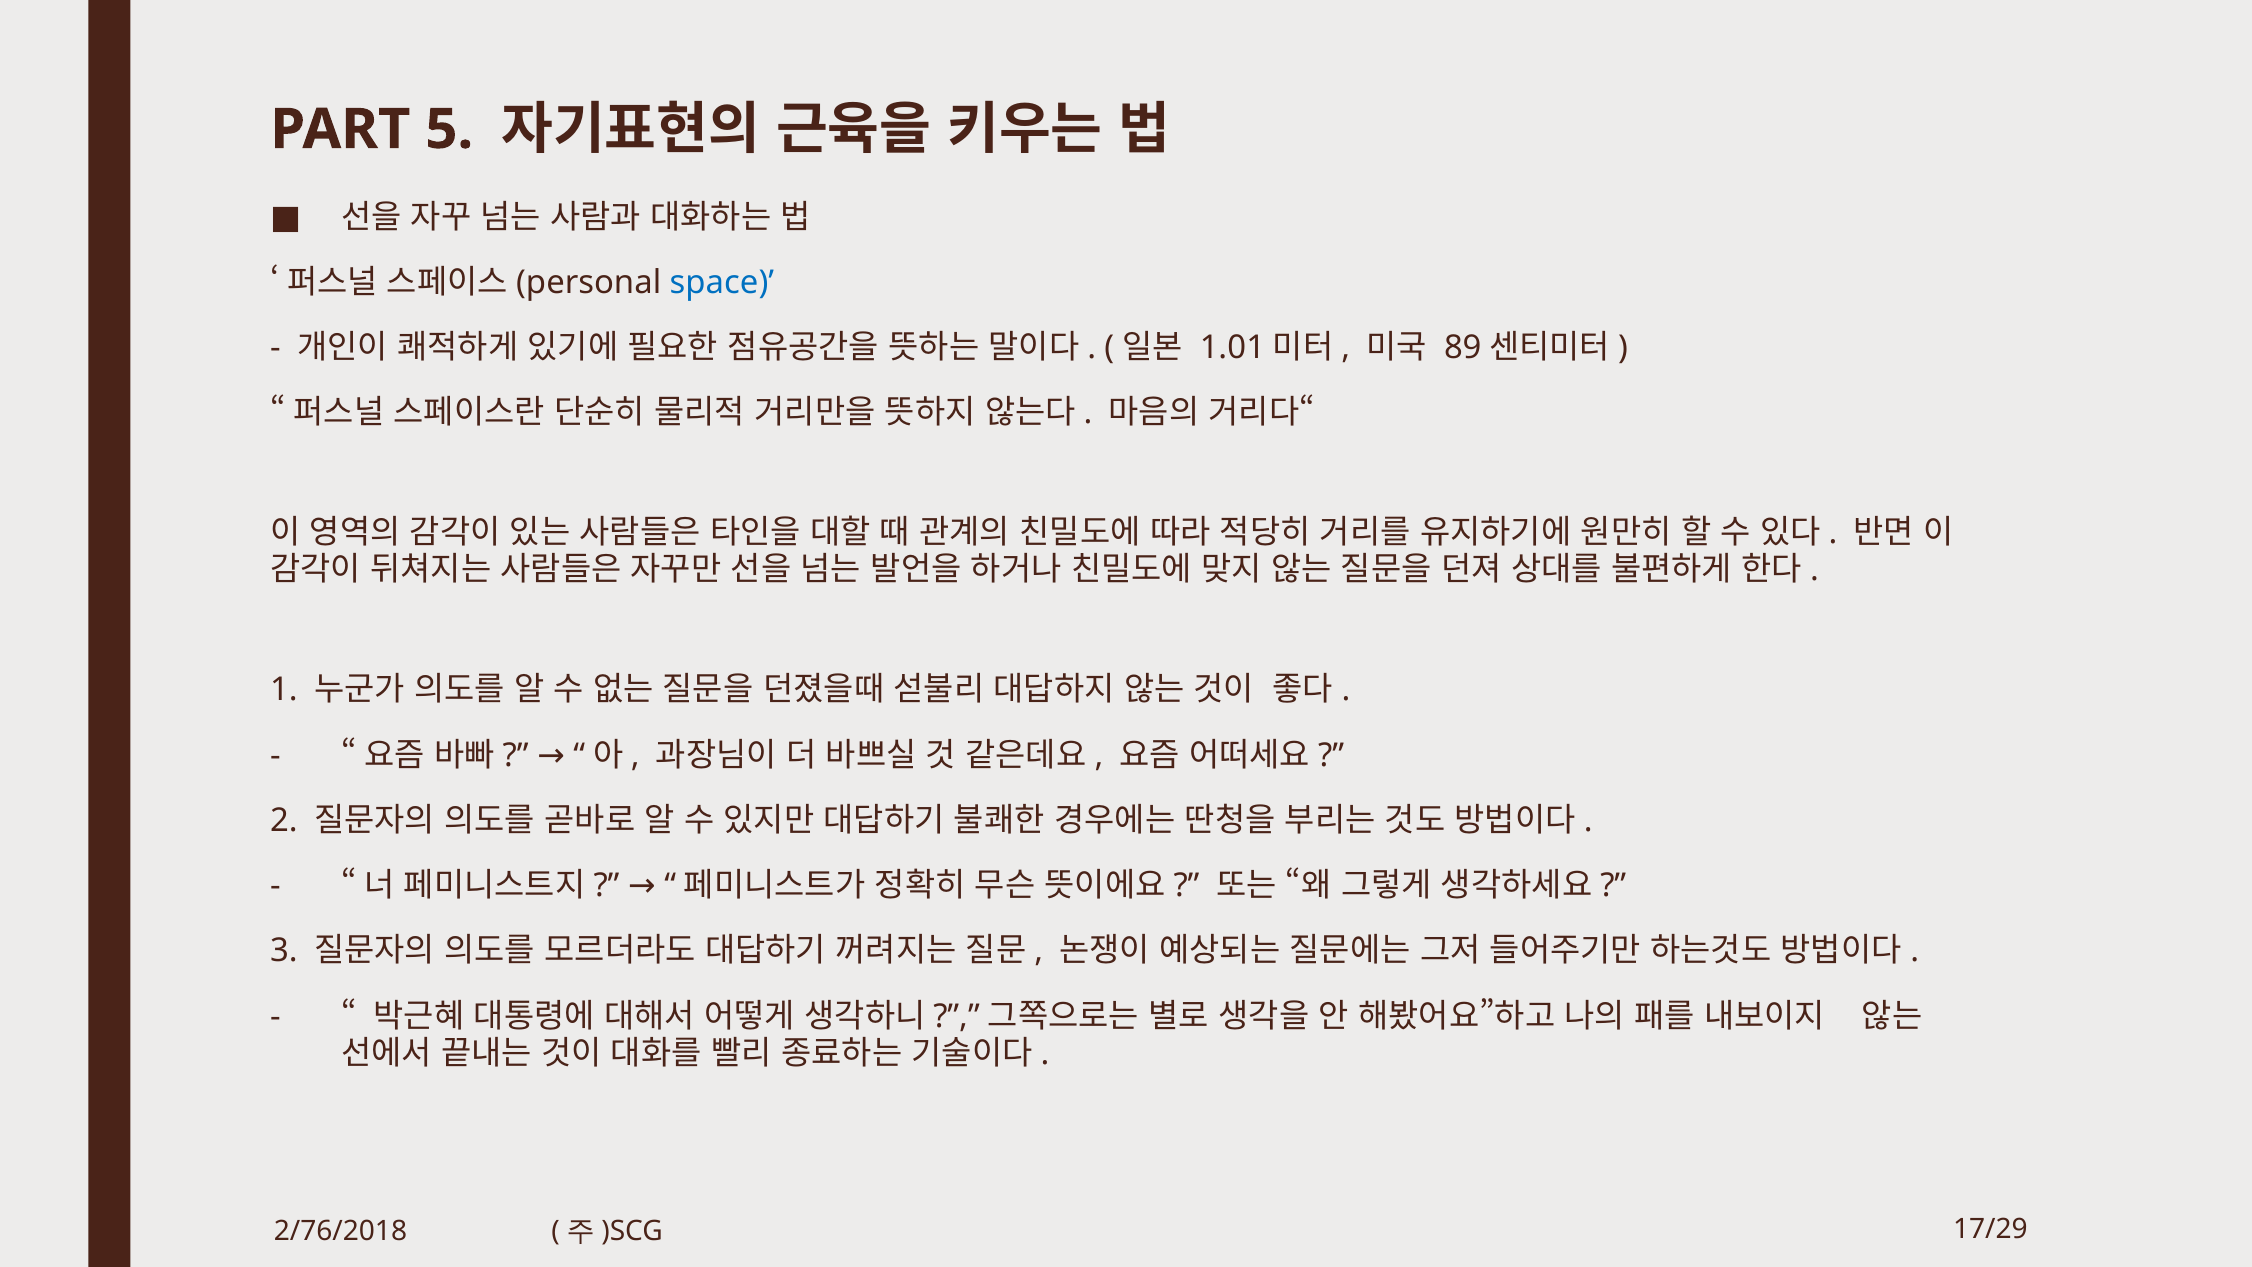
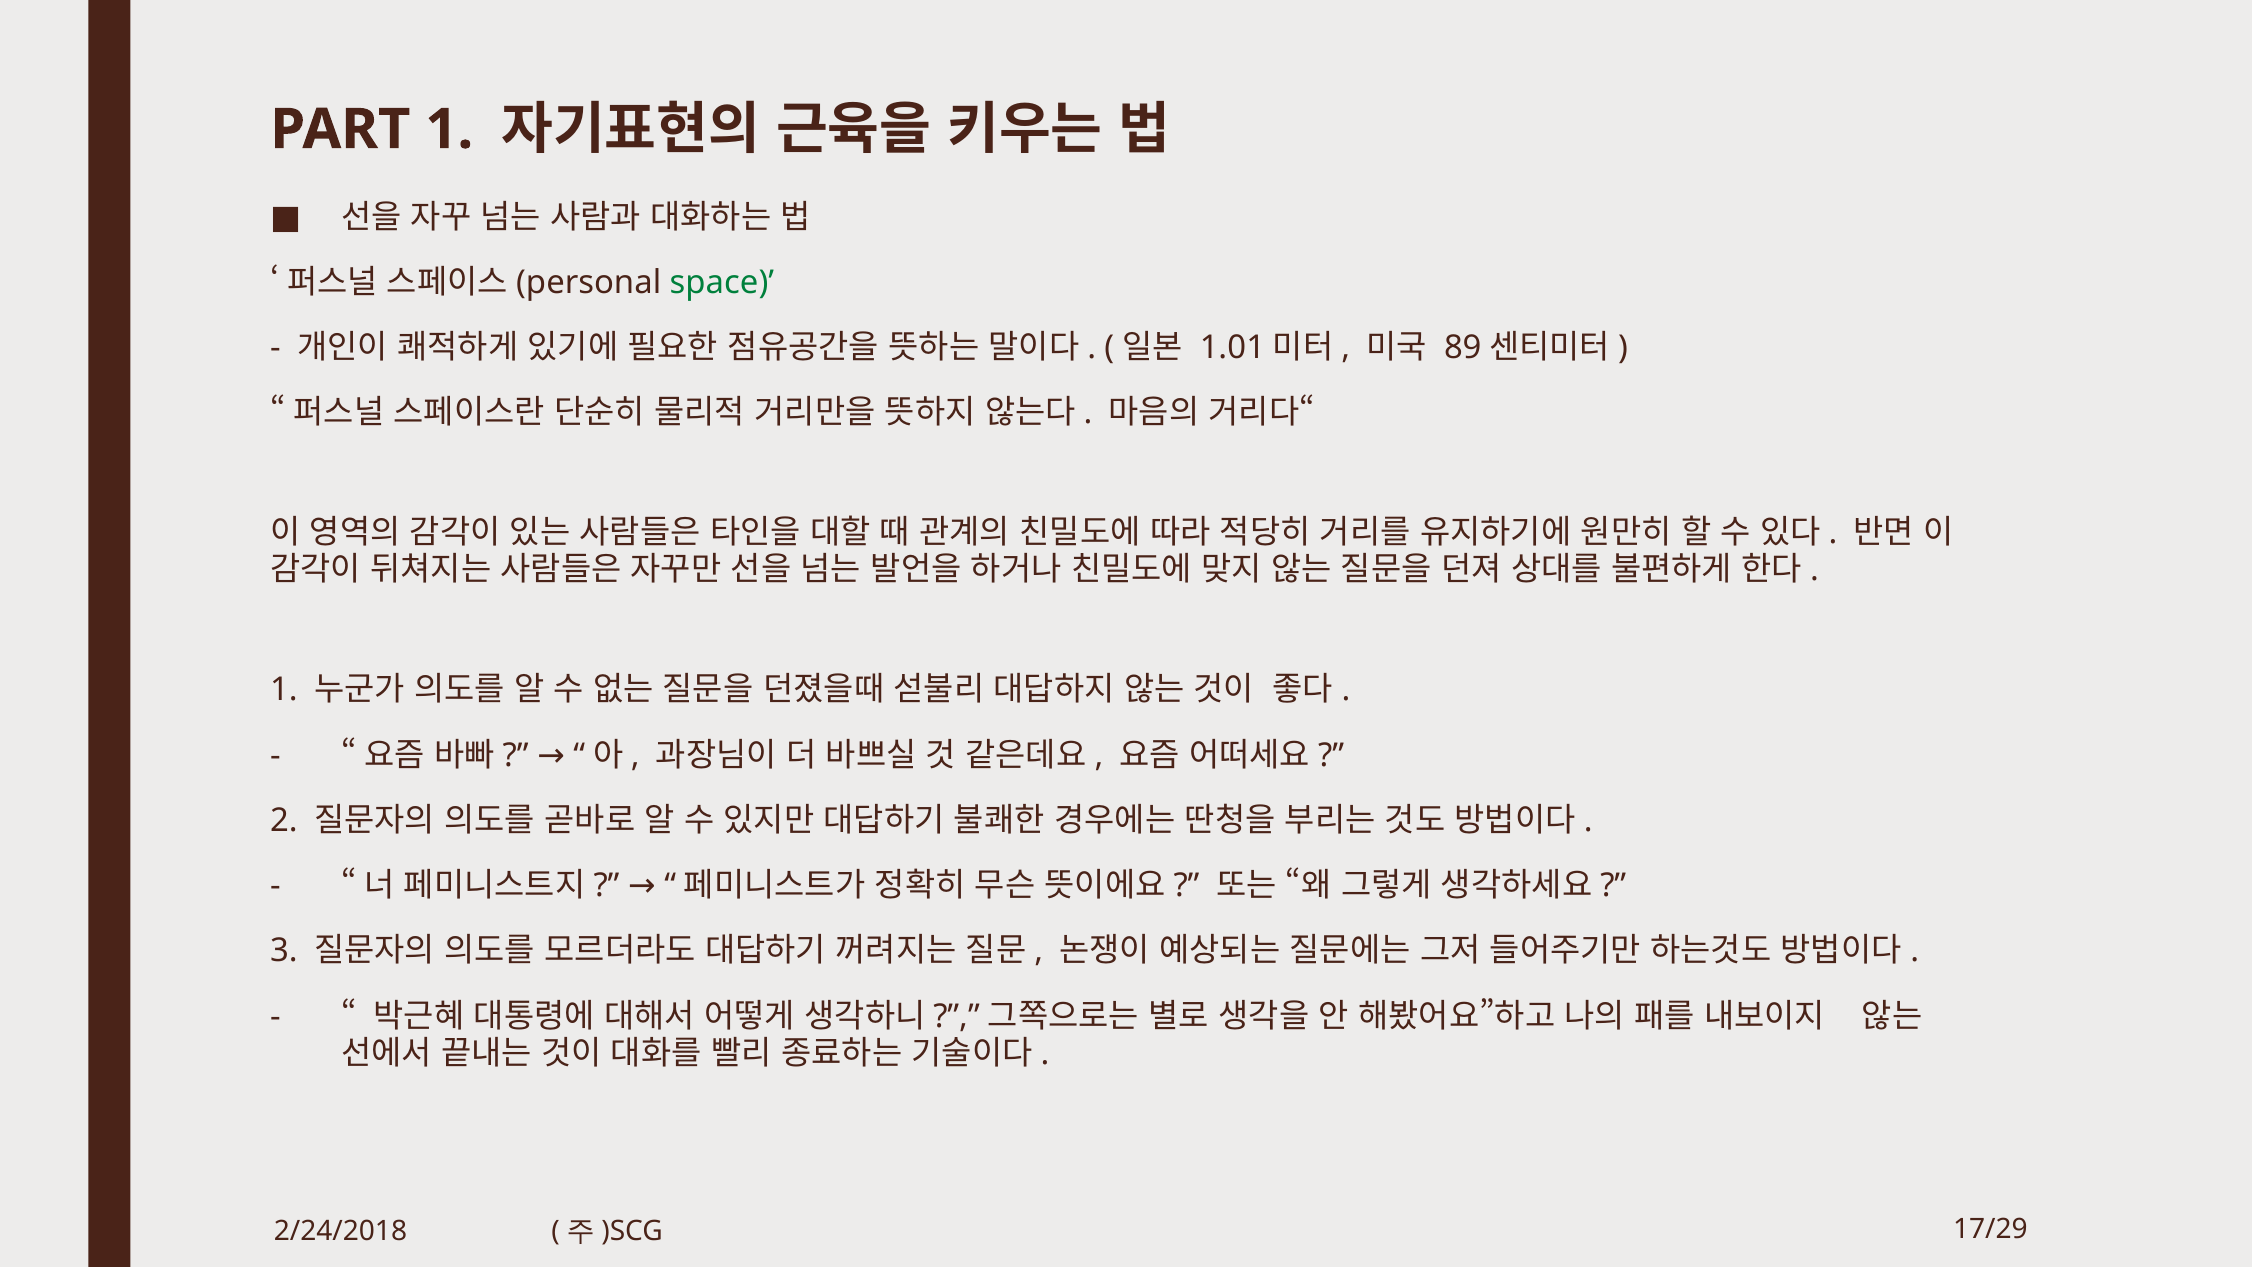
PART 5: 5 -> 1
space colour: blue -> green
2/76/2018: 2/76/2018 -> 2/24/2018
